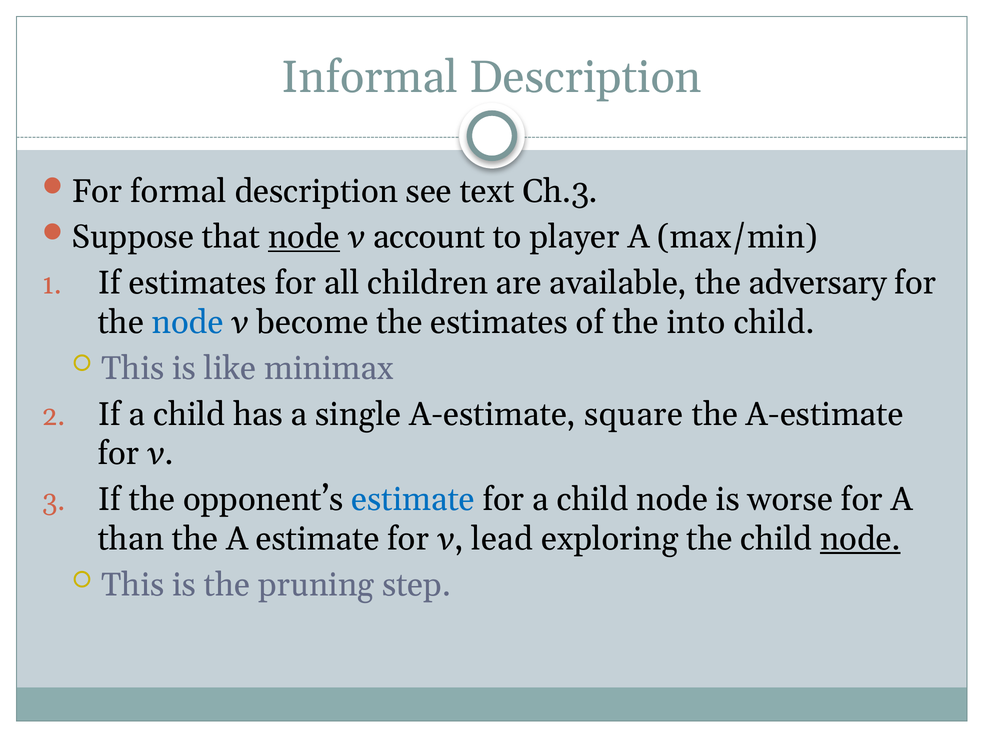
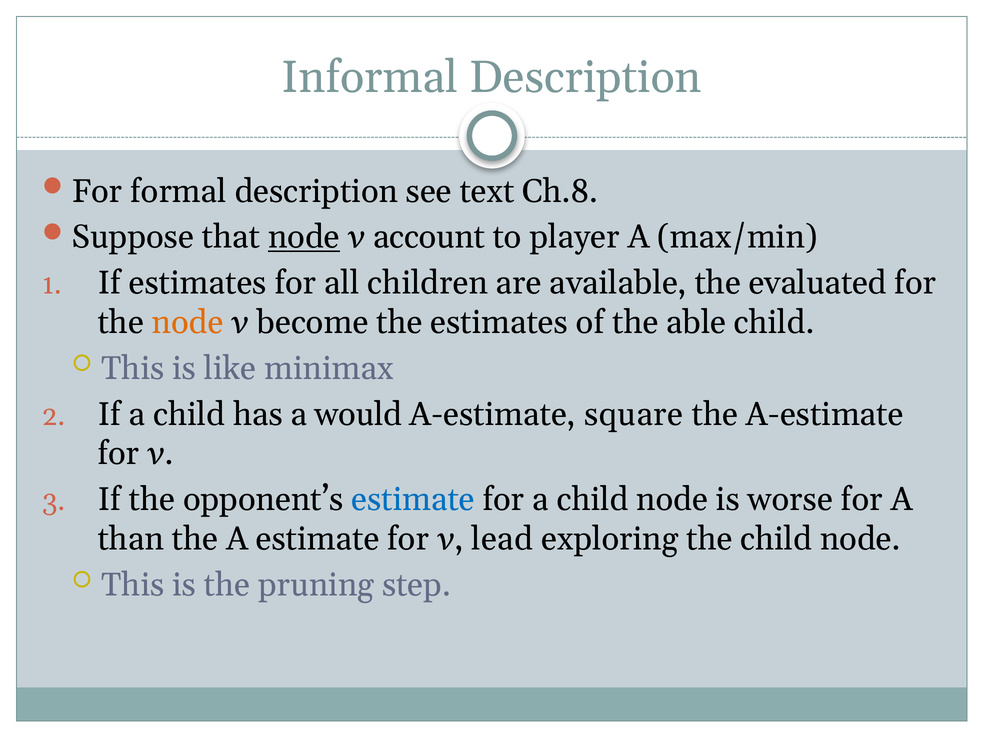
Ch.3: Ch.3 -> Ch.8
adversary: adversary -> evaluated
node at (188, 322) colour: blue -> orange
into: into -> able
single: single -> would
node at (860, 539) underline: present -> none
